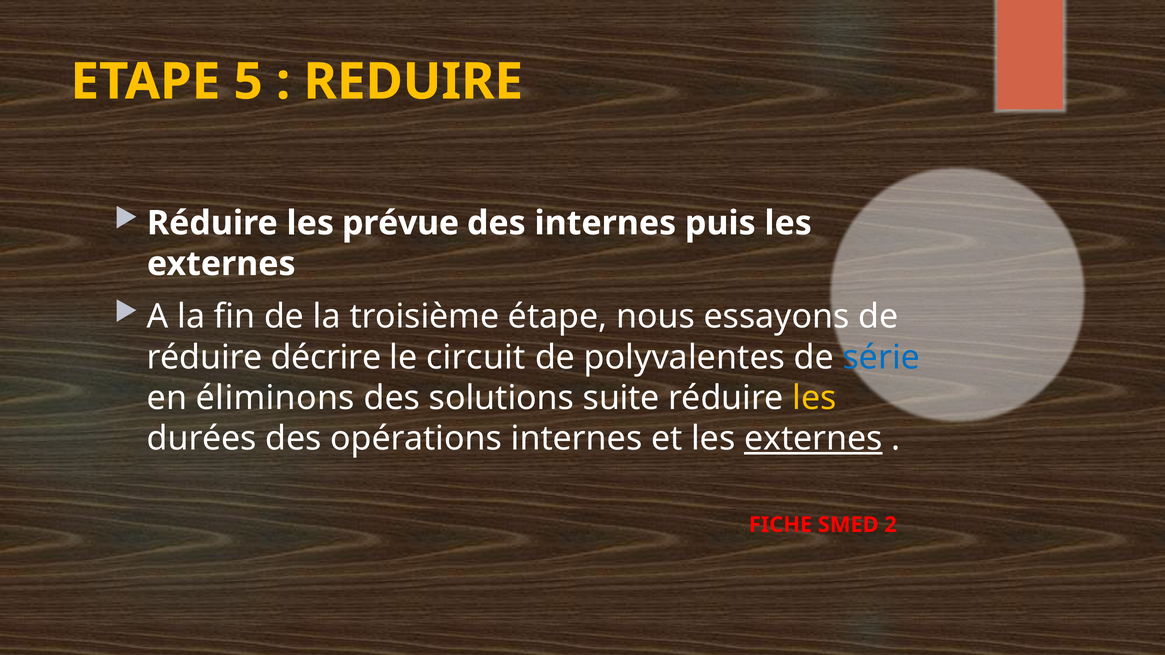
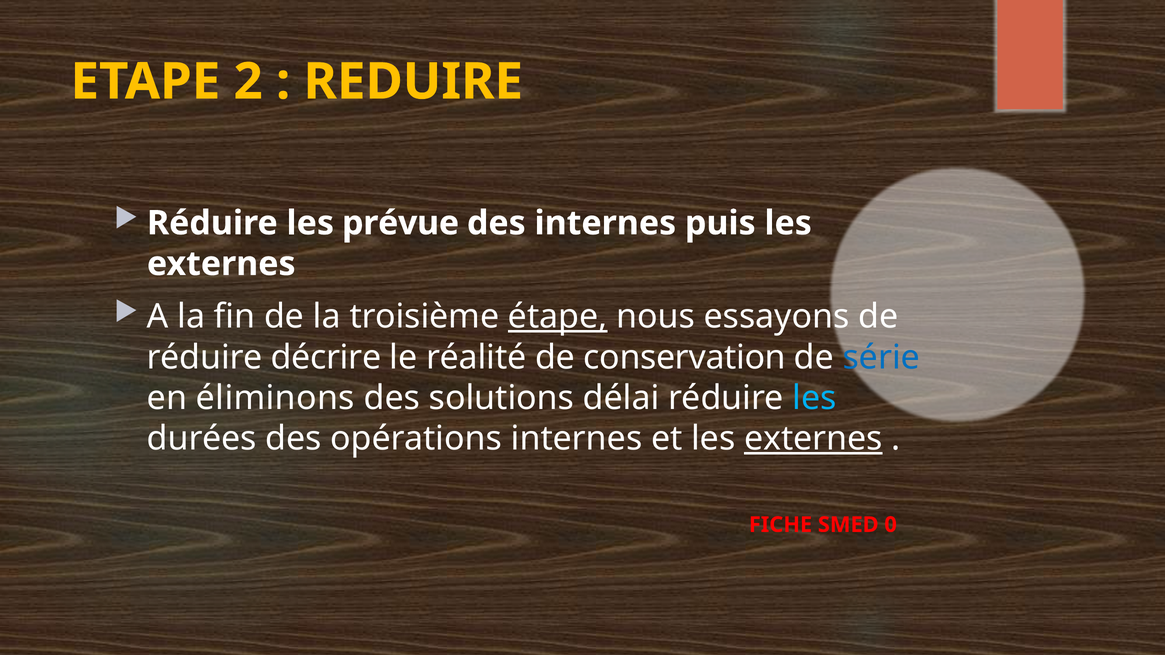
5: 5 -> 2
étape underline: none -> present
circuit: circuit -> réalité
polyvalentes: polyvalentes -> conservation
suite: suite -> délai
les at (814, 398) colour: yellow -> light blue
2: 2 -> 0
